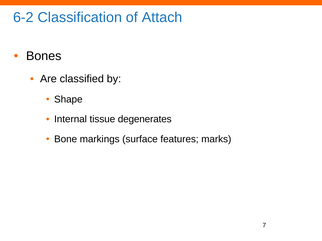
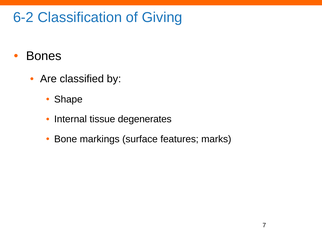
Attach: Attach -> Giving
